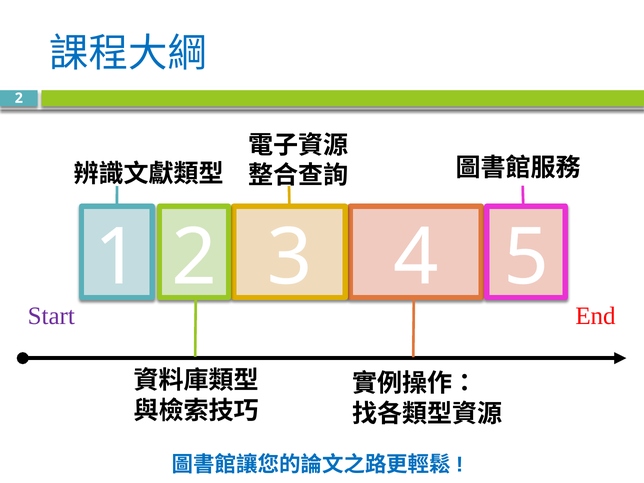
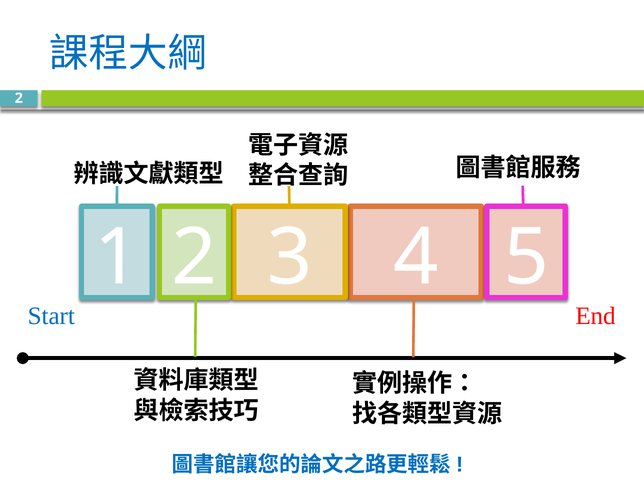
Start colour: purple -> blue
